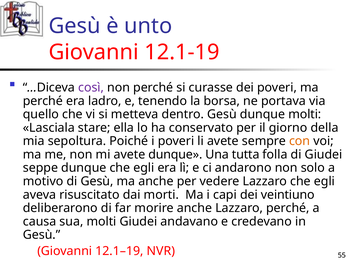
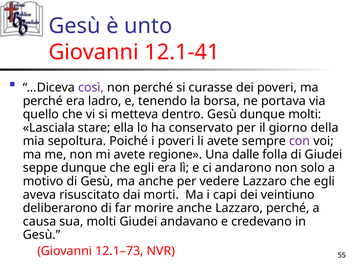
12.1-19: 12.1-19 -> 12.1-41
con colour: orange -> purple
avete dunque: dunque -> regione
tutta: tutta -> dalle
12.1–19: 12.1–19 -> 12.1–73
